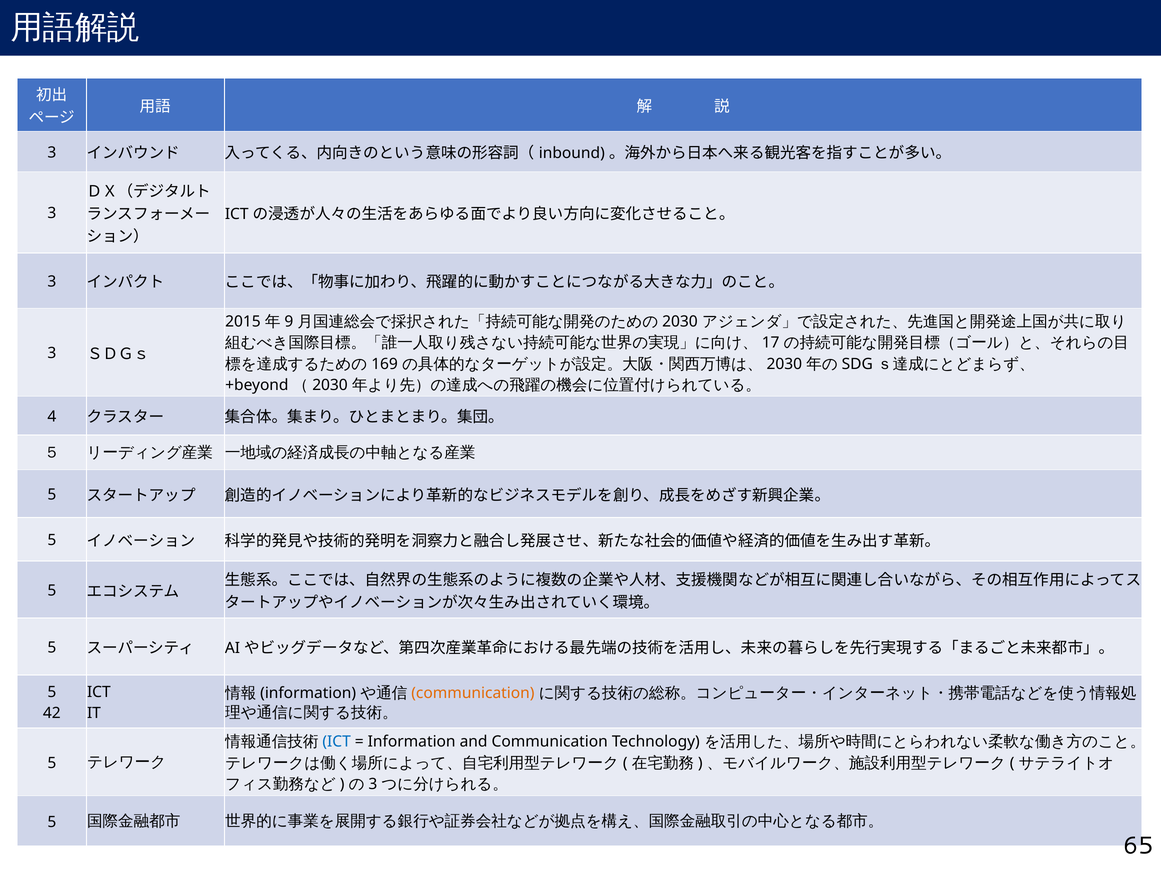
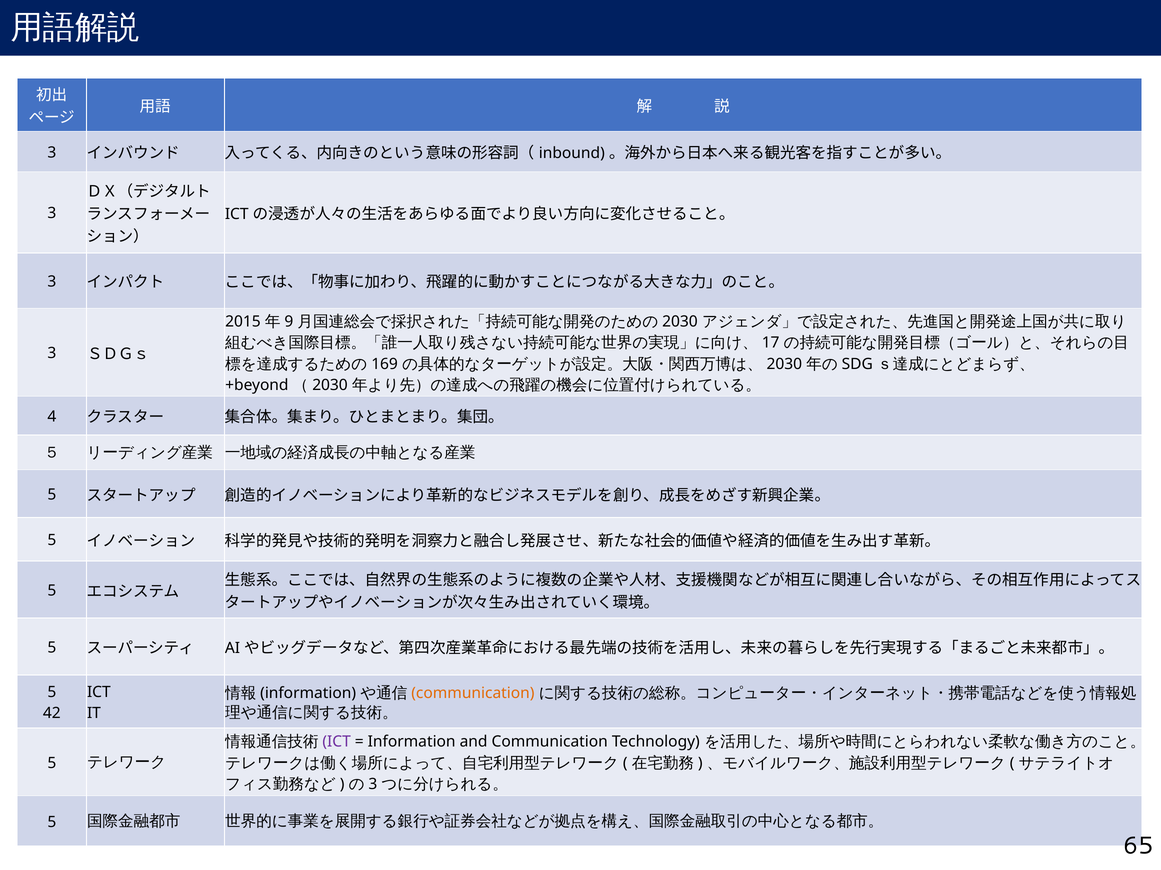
ICT at (337, 742) colour: blue -> purple
